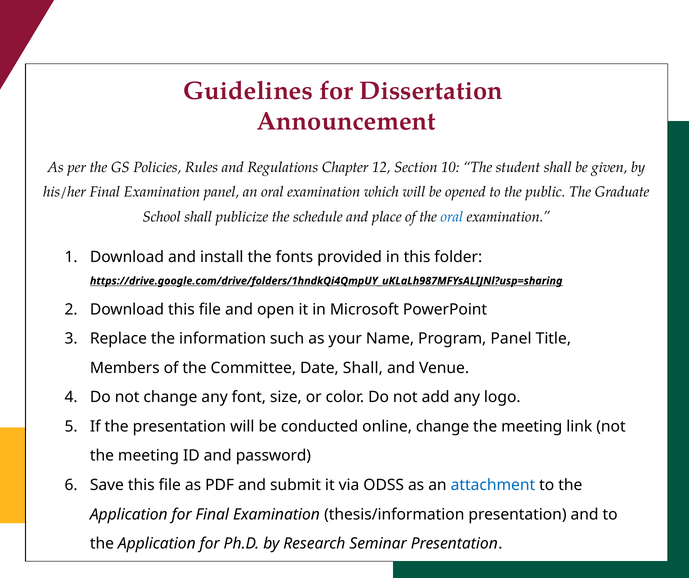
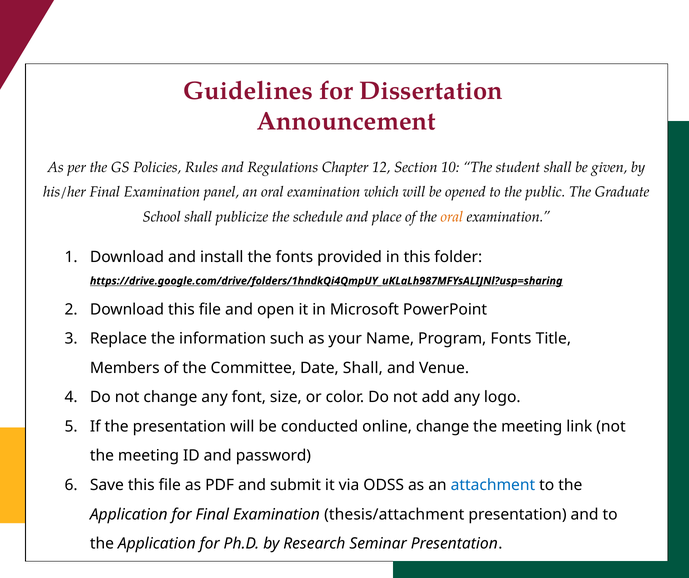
oral at (452, 217) colour: blue -> orange
Program Panel: Panel -> Fonts
thesis/information: thesis/information -> thesis/attachment
